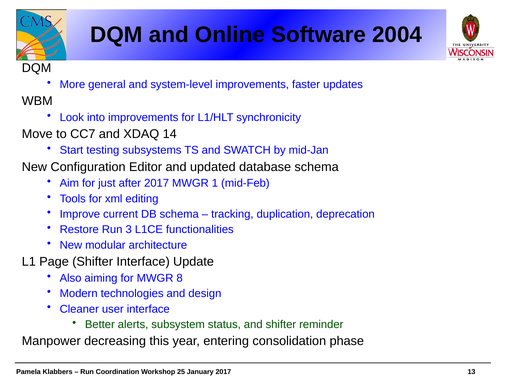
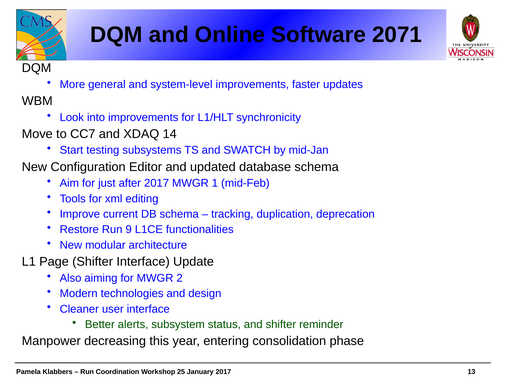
2004: 2004 -> 2071
3: 3 -> 9
8: 8 -> 2
